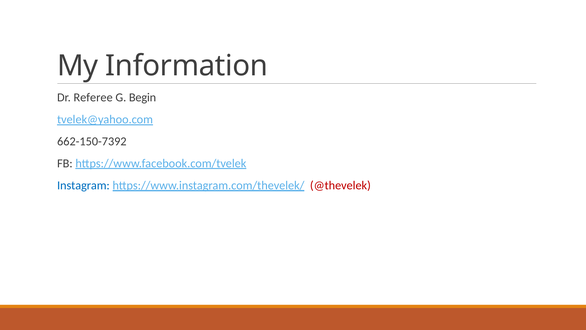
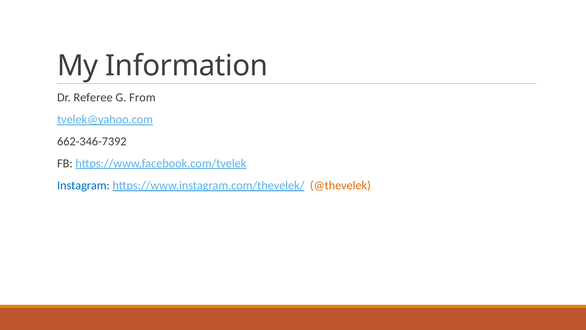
Begin: Begin -> From
662-150-7392: 662-150-7392 -> 662-346-7392
@thevelek colour: red -> orange
